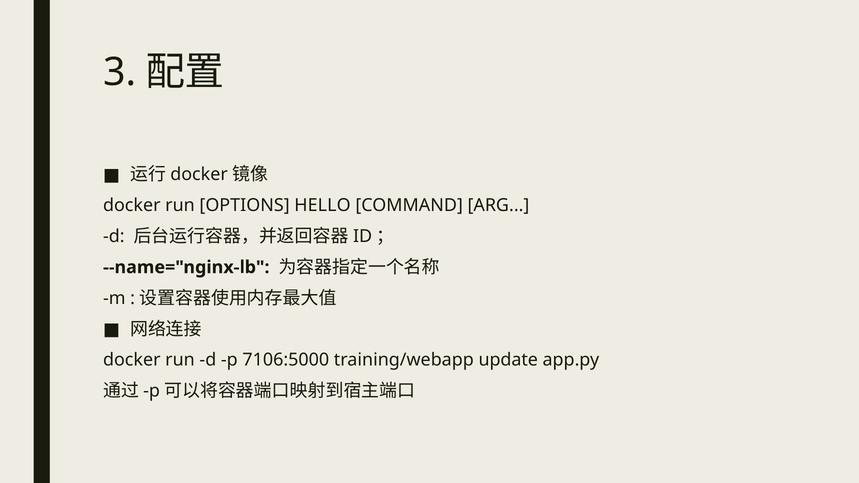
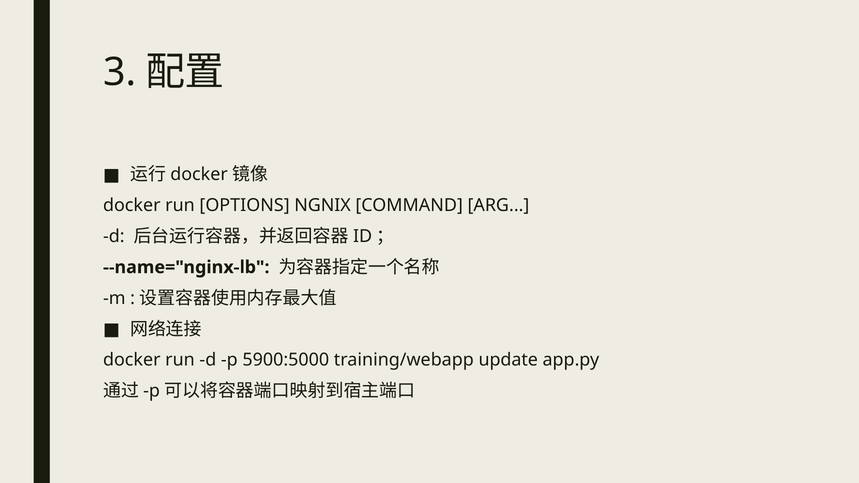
HELLO: HELLO -> NGNIX
7106:5000: 7106:5000 -> 5900:5000
